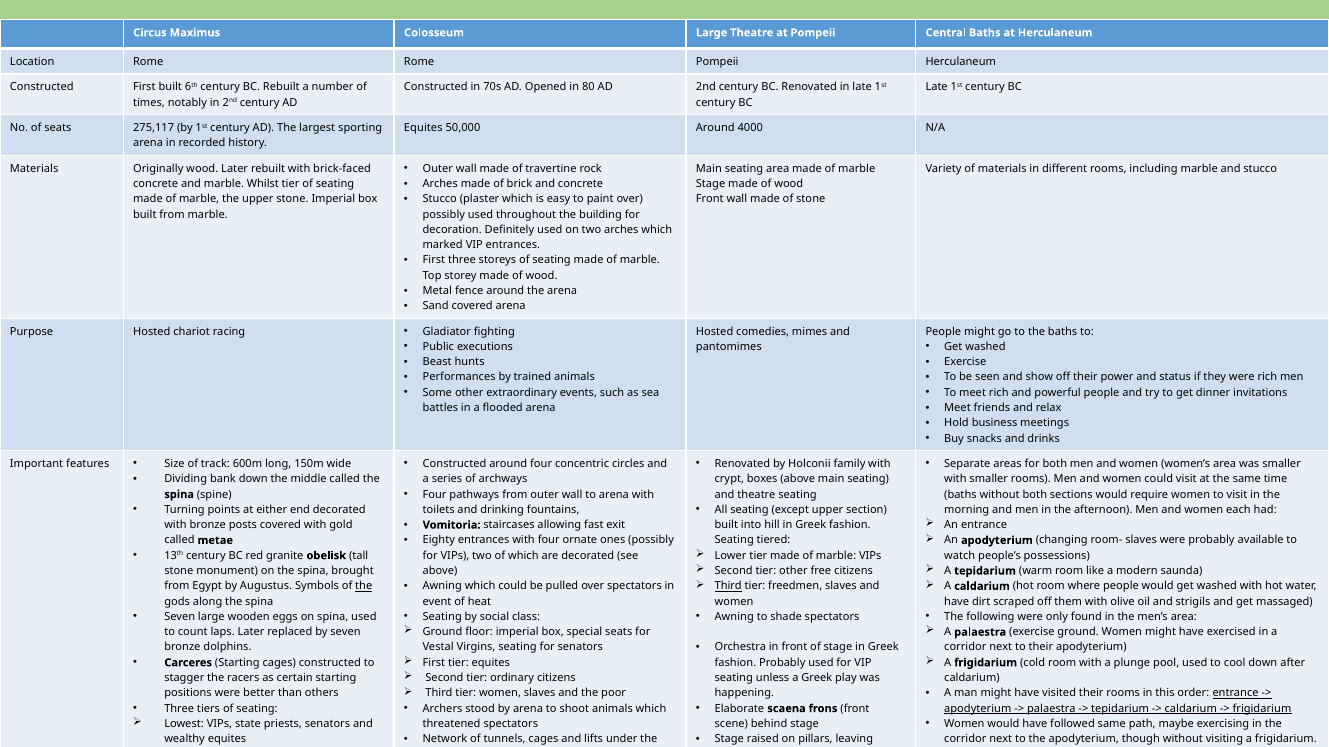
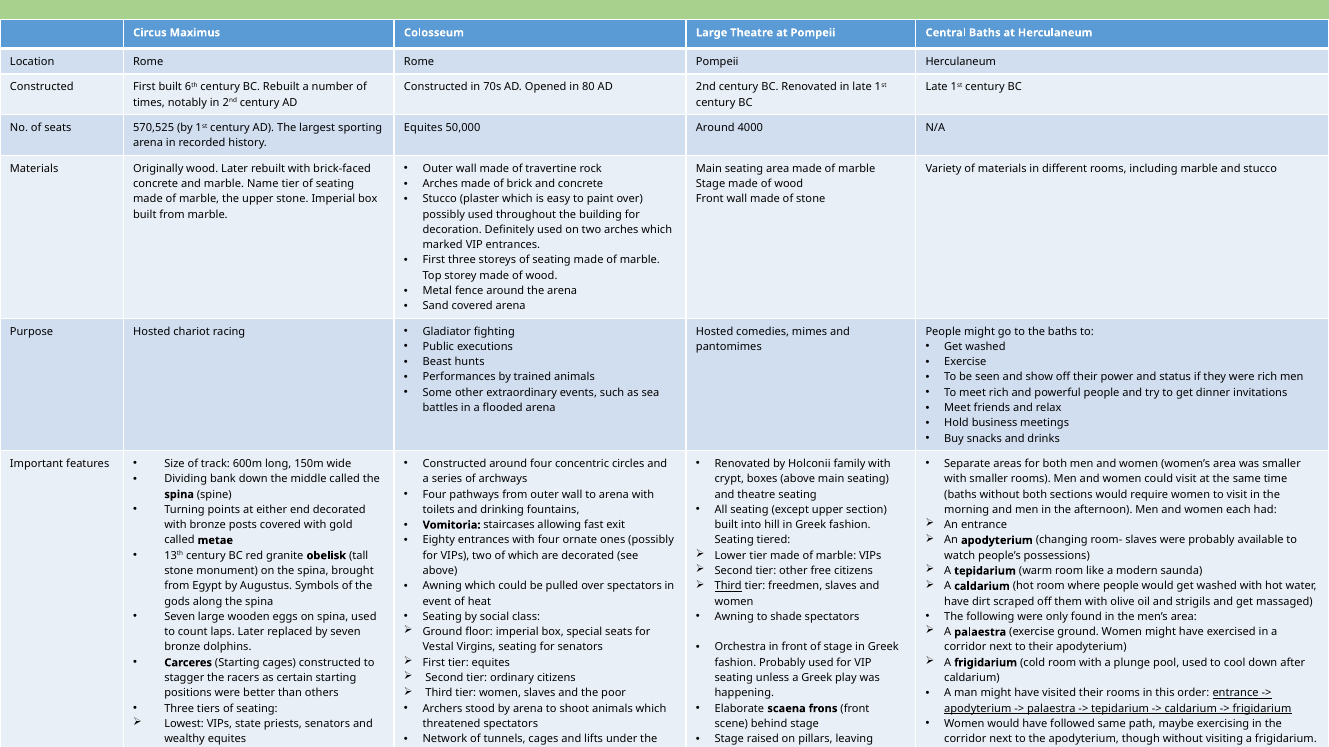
275,117: 275,117 -> 570,525
Whilst: Whilst -> Name
the at (364, 587) underline: present -> none
